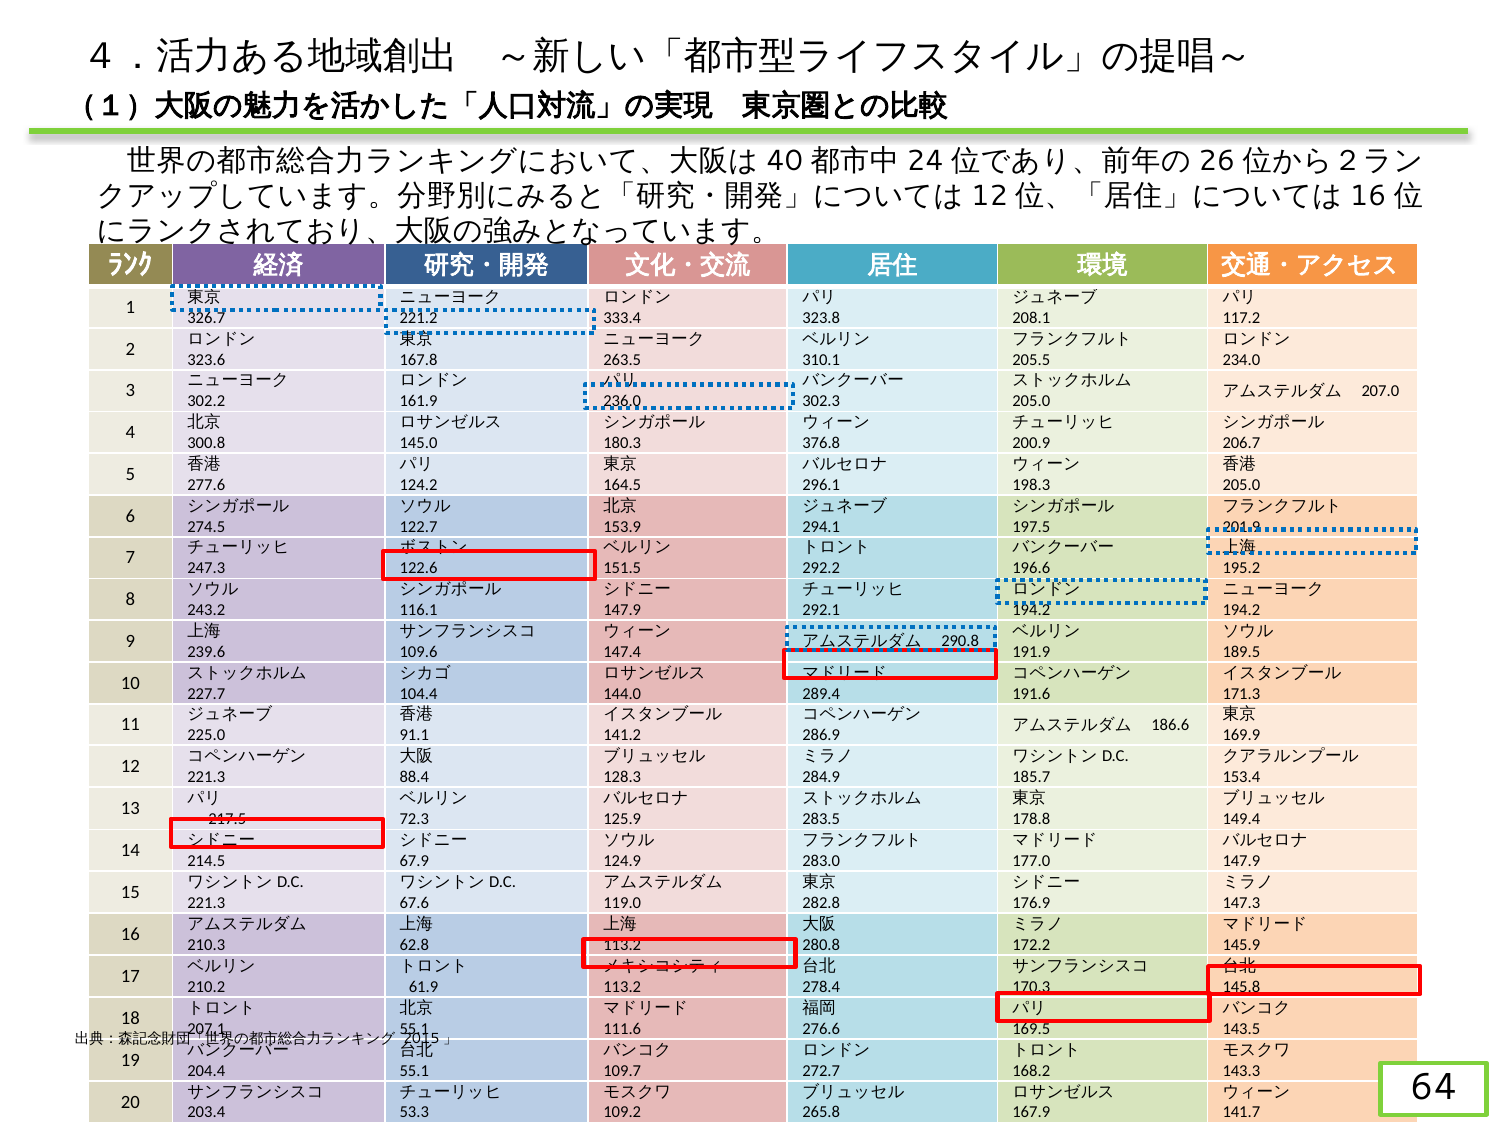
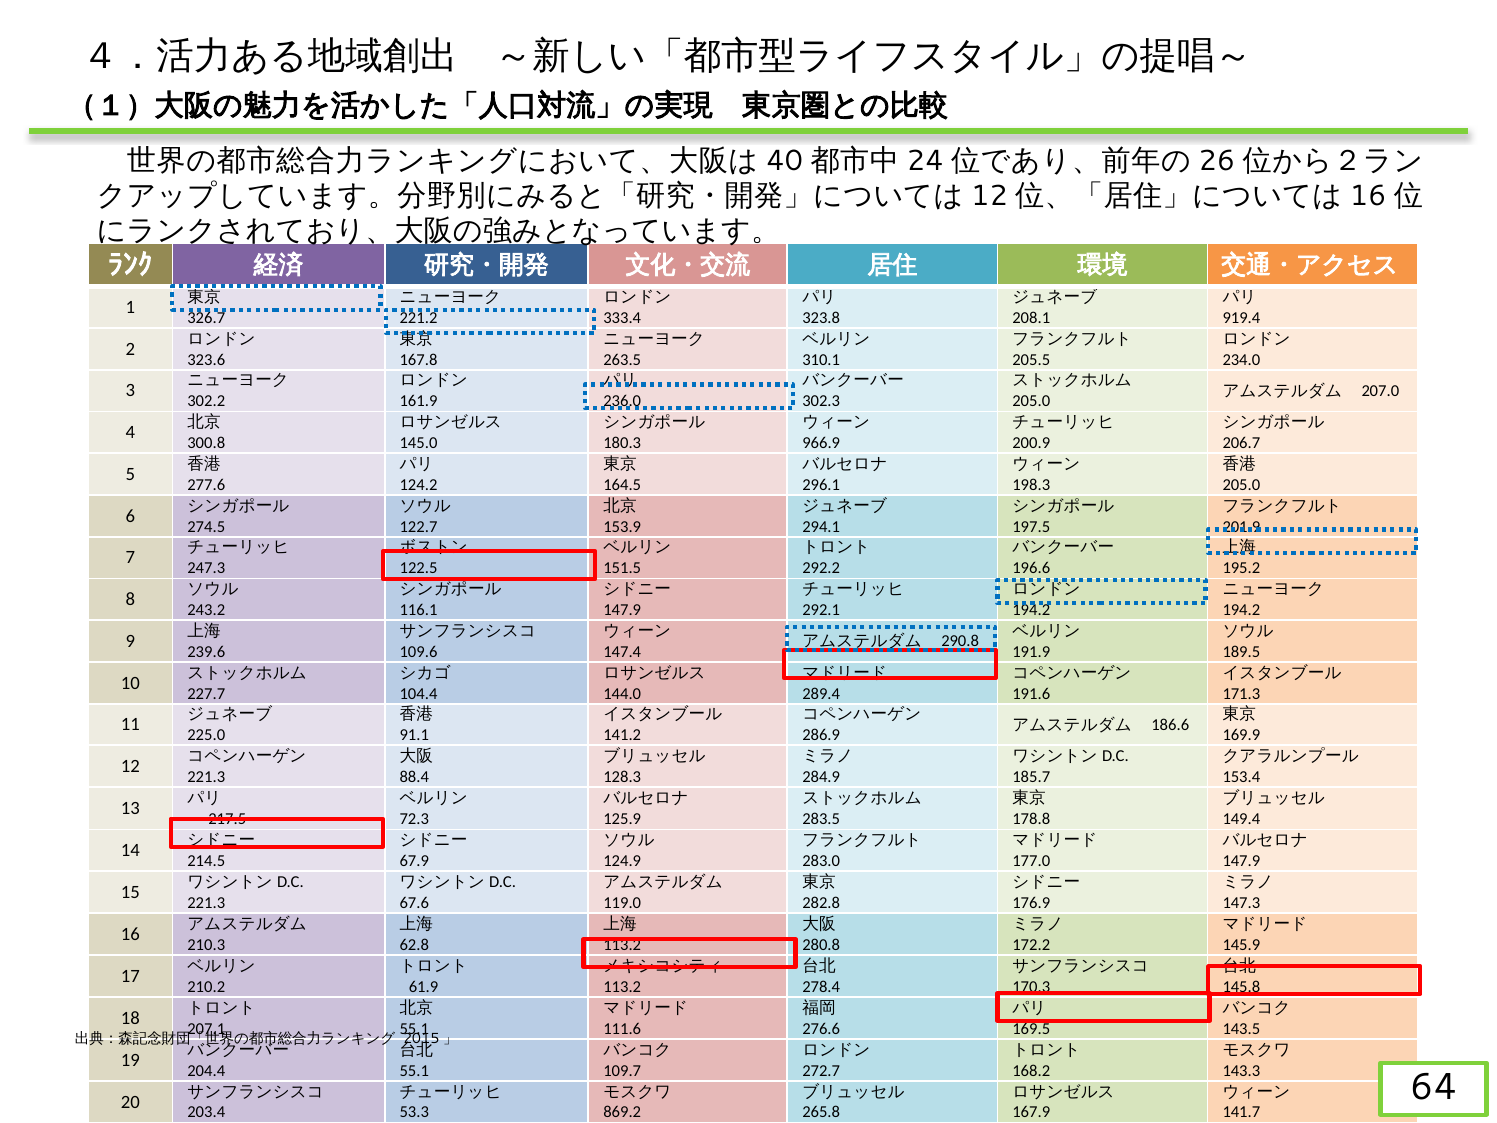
117.2: 117.2 -> 919.4
376.8: 376.8 -> 966.9
122.6: 122.6 -> 122.5
109.2: 109.2 -> 869.2
